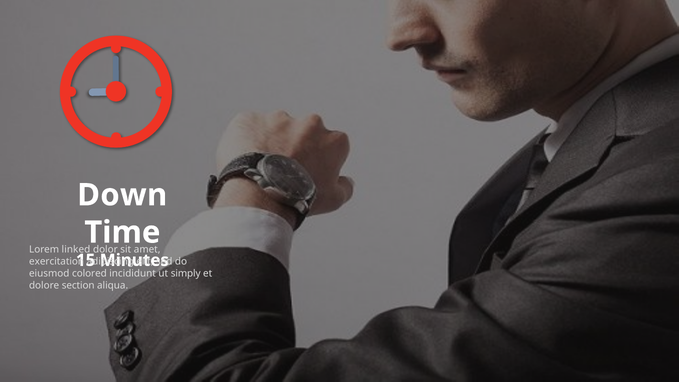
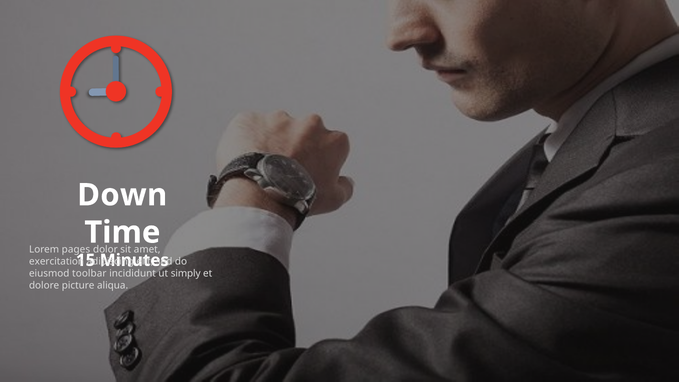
linked: linked -> pages
colored: colored -> toolbar
section: section -> picture
